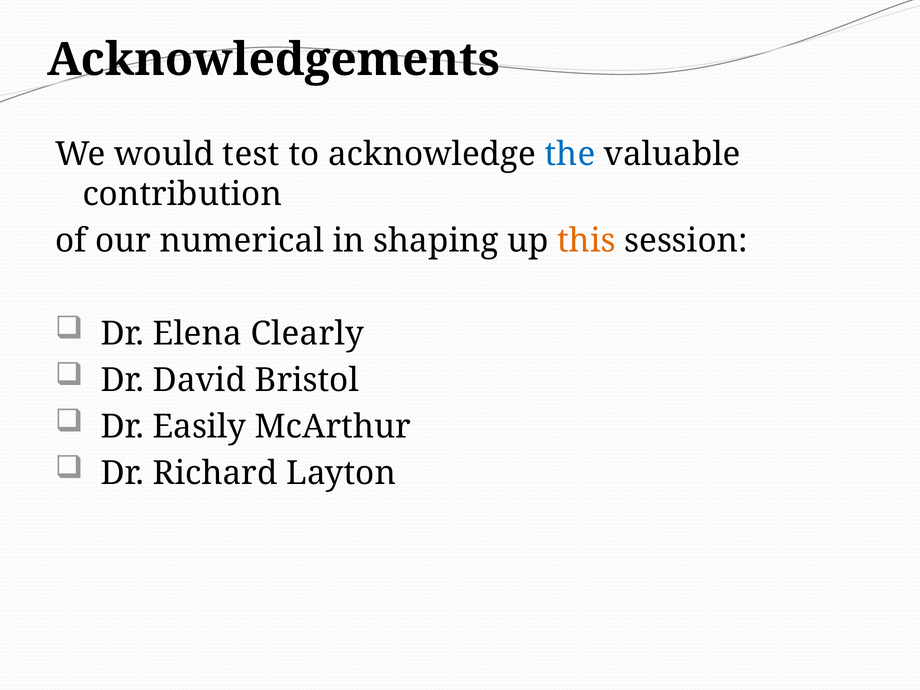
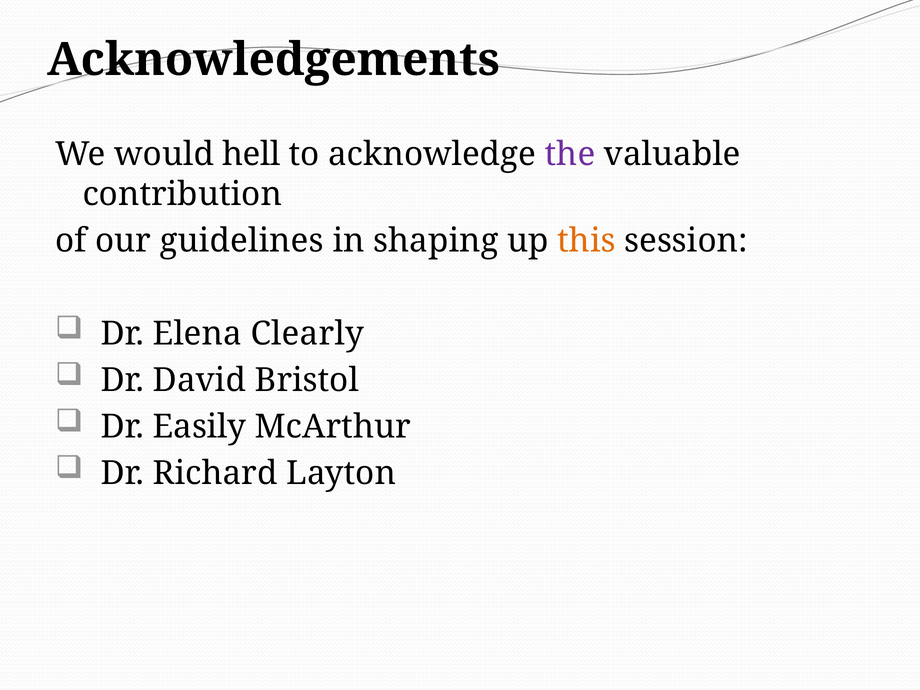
test: test -> hell
the colour: blue -> purple
numerical: numerical -> guidelines
